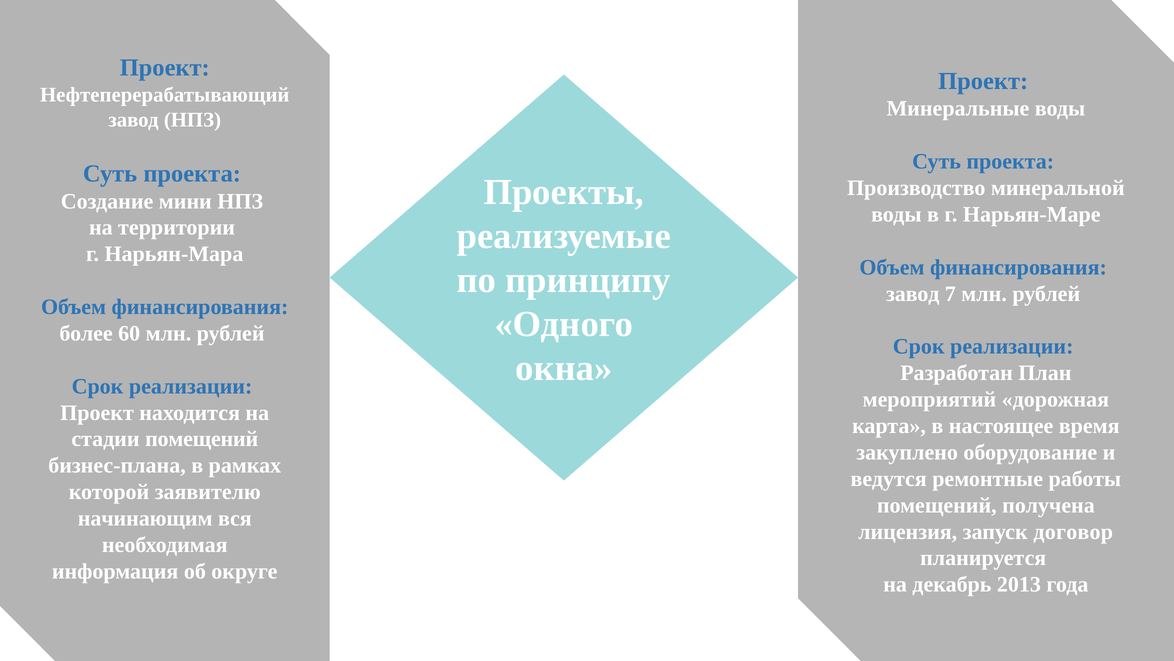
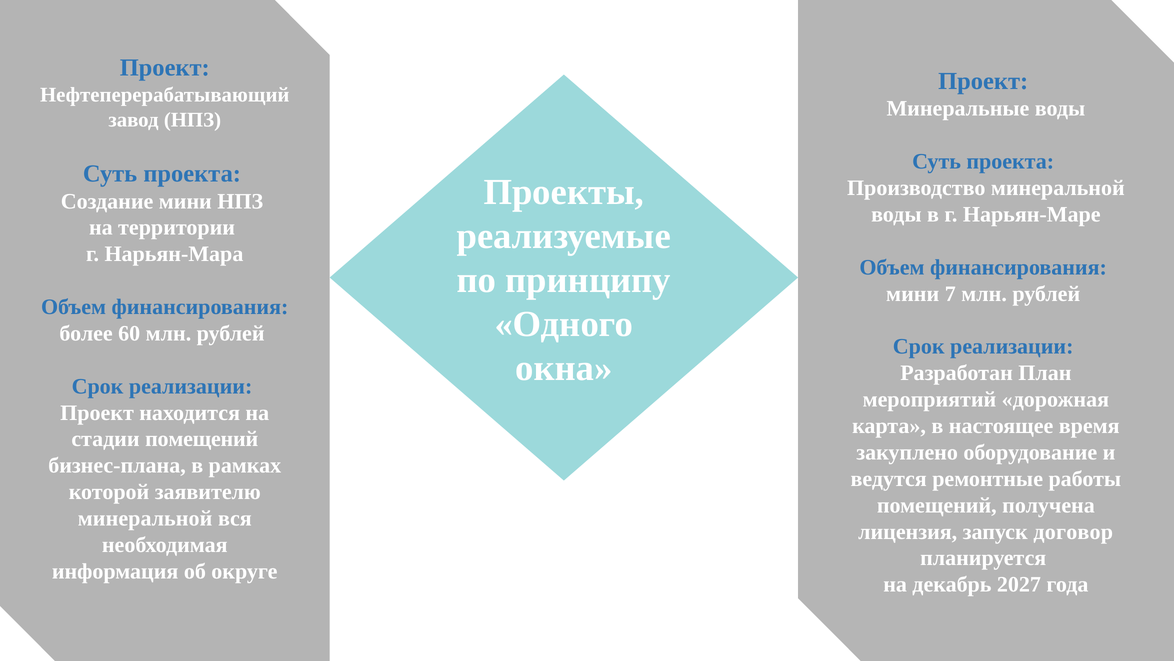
завод at (913, 294): завод -> мини
начинающим at (145, 518): начинающим -> минеральной
2013: 2013 -> 2027
